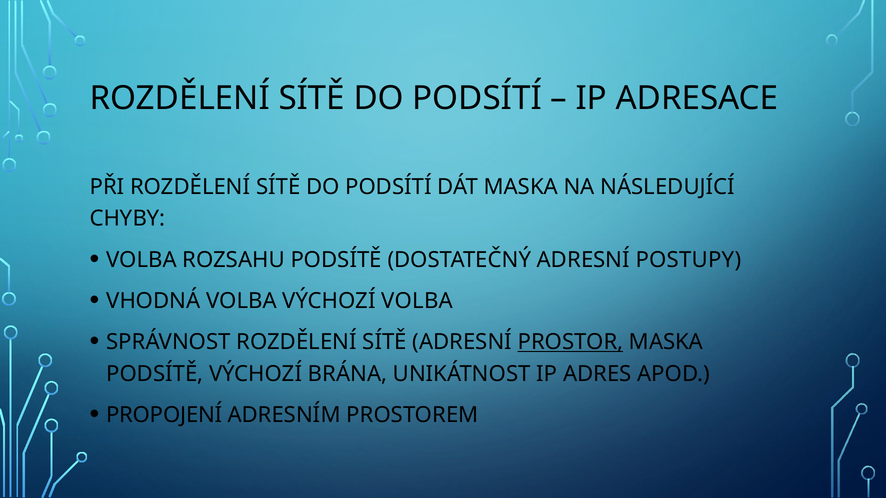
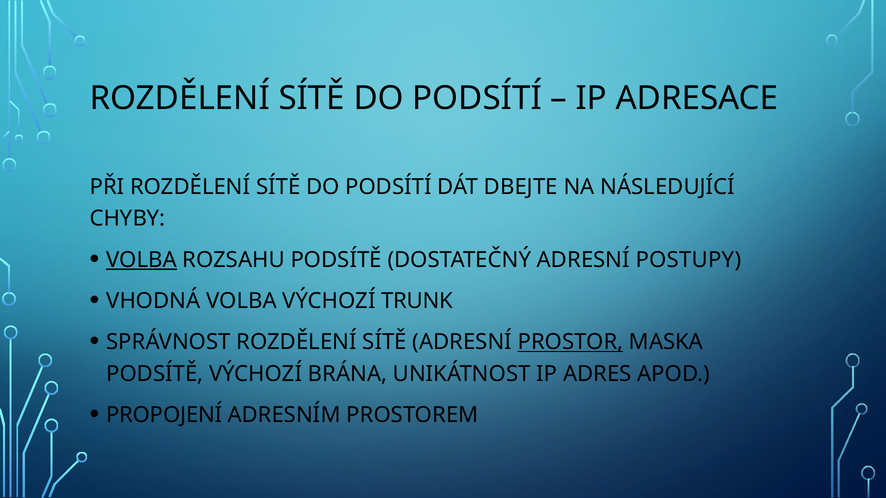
DÁT MASKA: MASKA -> DBEJTE
VOLBA at (142, 260) underline: none -> present
VÝCHOZÍ VOLBA: VOLBA -> TRUNK
